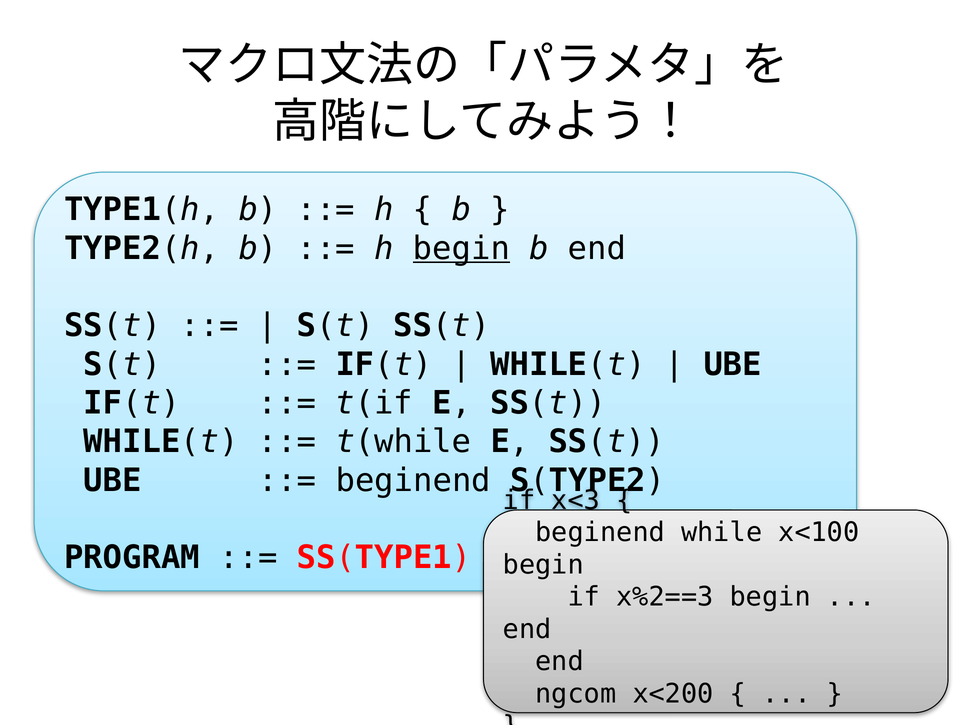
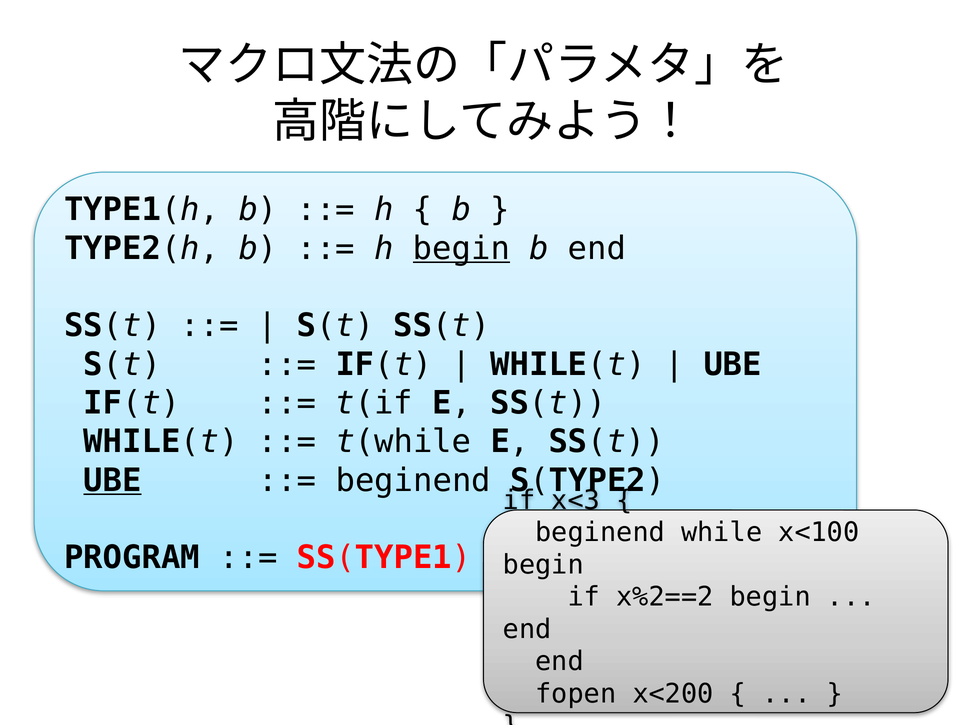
UBE at (113, 481) underline: none -> present
x%2==3: x%2==3 -> x%2==2
ngcom: ngcom -> fopen
